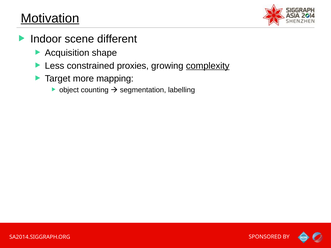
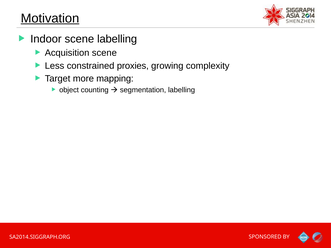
scene different: different -> labelling
Acquisition shape: shape -> scene
complexity underline: present -> none
